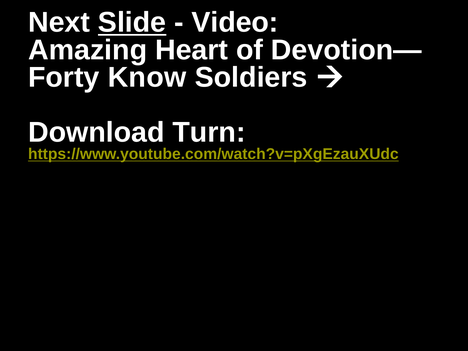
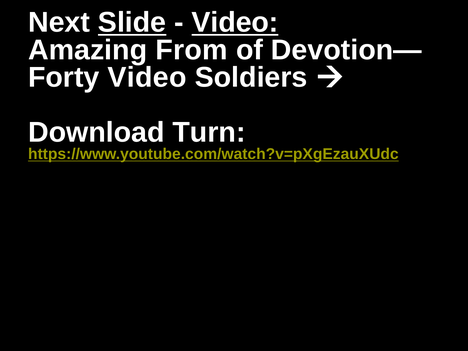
Video at (235, 23) underline: none -> present
Heart: Heart -> From
Know at (147, 77): Know -> Video
